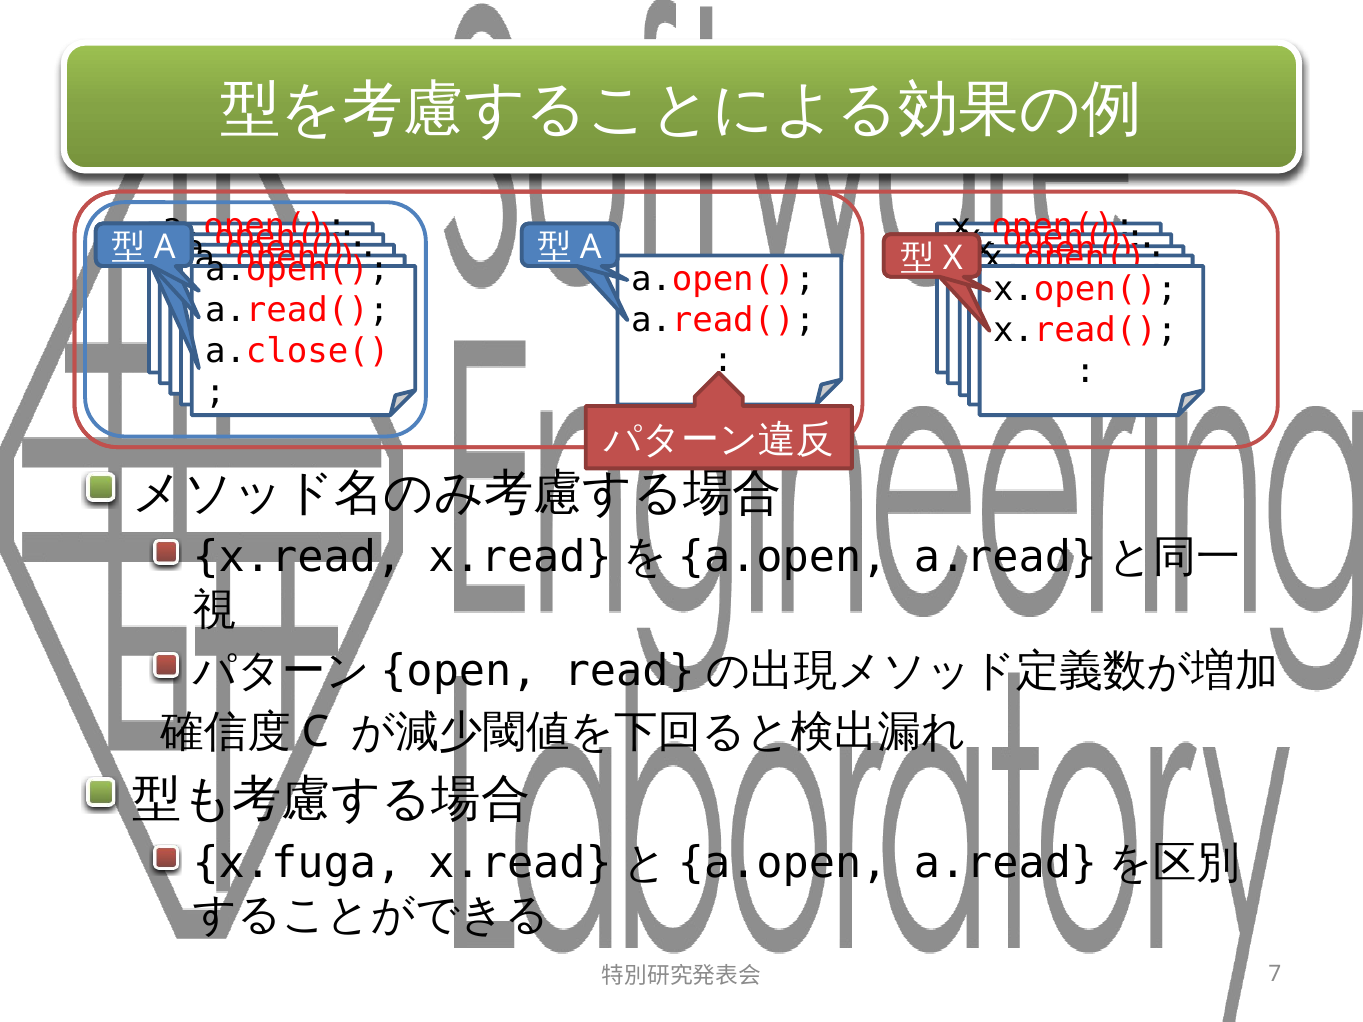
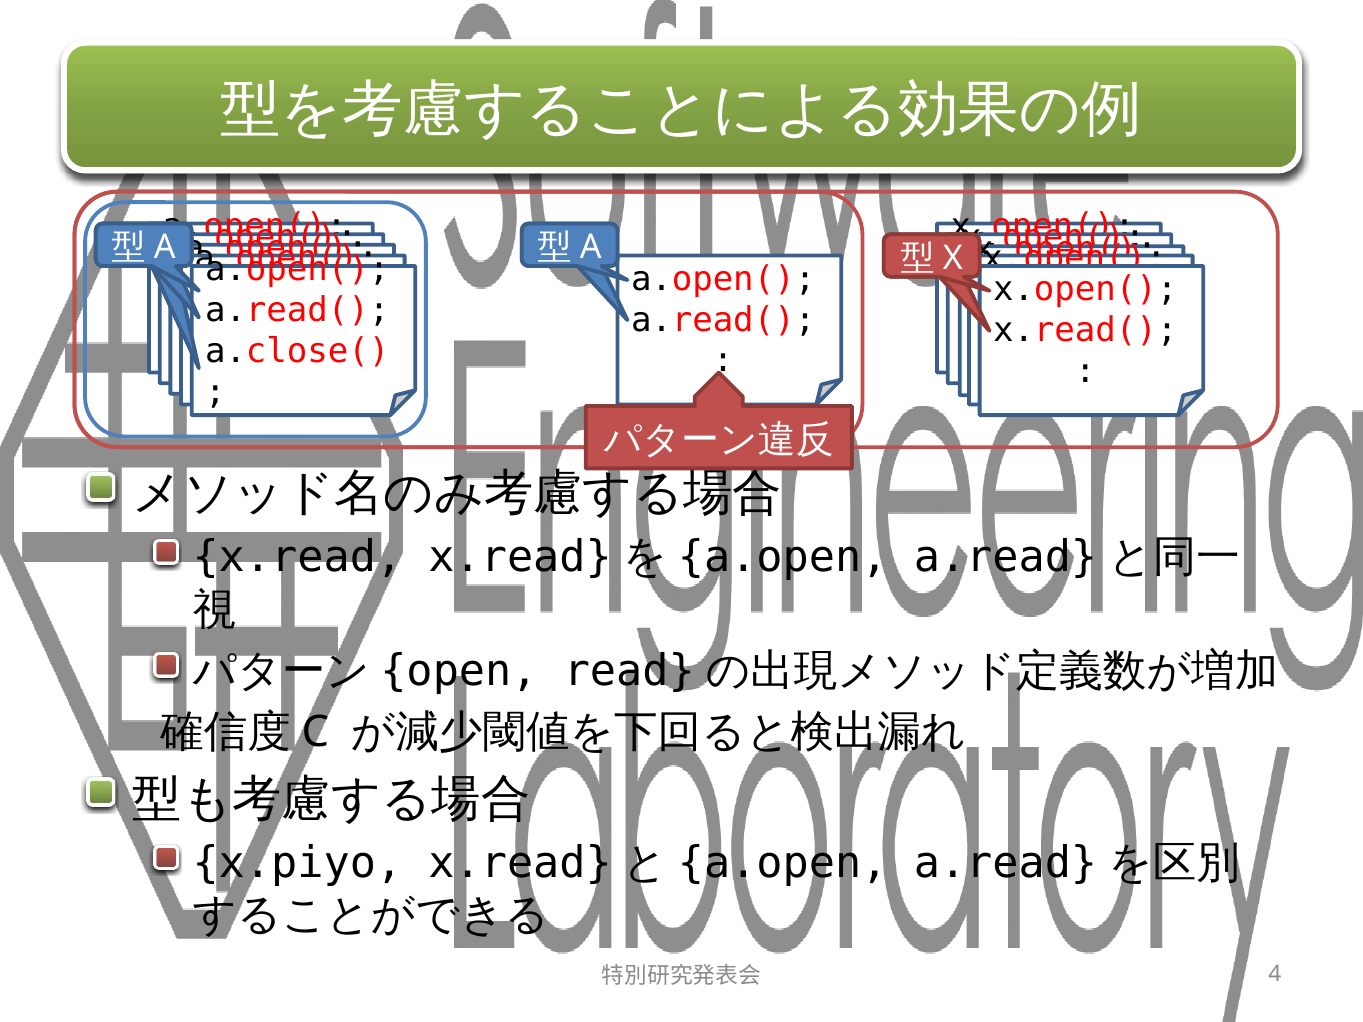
x.fuga: x.fuga -> x.piyo
7: 7 -> 4
